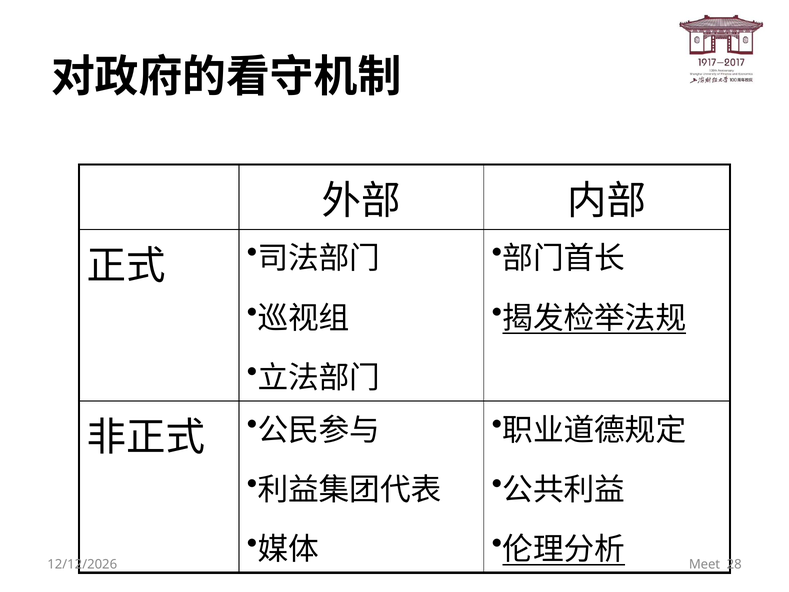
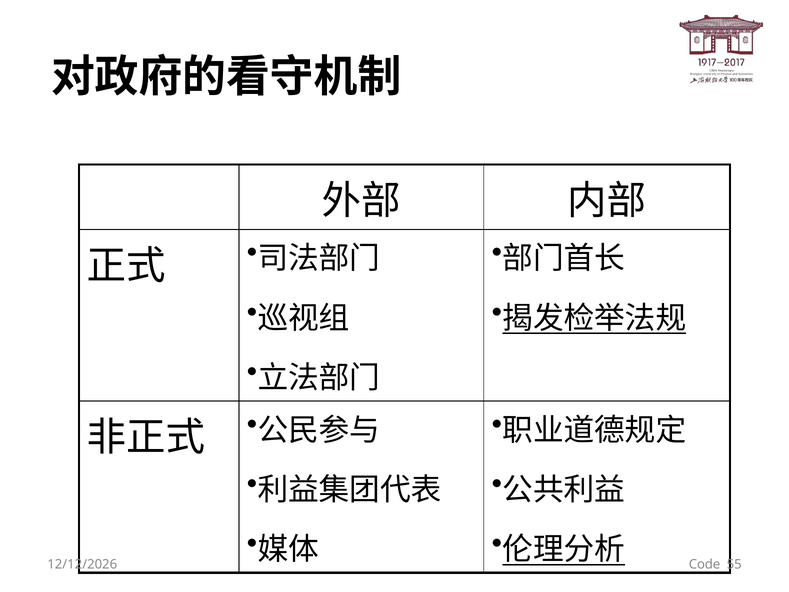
Meet: Meet -> Code
28: 28 -> 55
